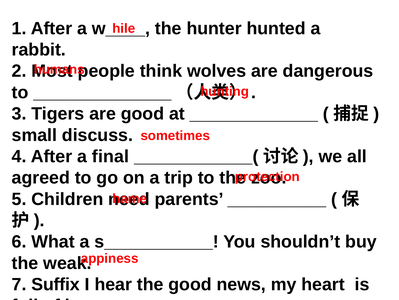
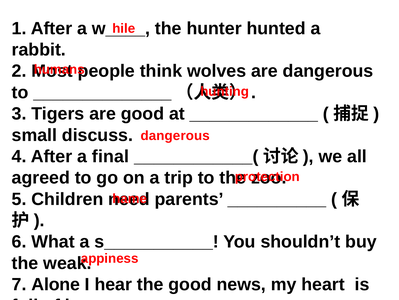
sometimes at (175, 135): sometimes -> dangerous
Suffix: Suffix -> Alone
